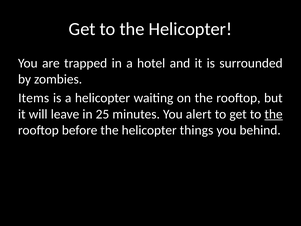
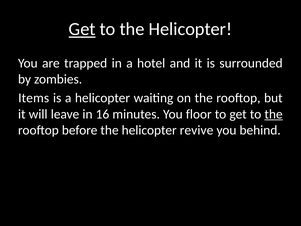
Get at (82, 29) underline: none -> present
25: 25 -> 16
alert: alert -> floor
things: things -> revive
